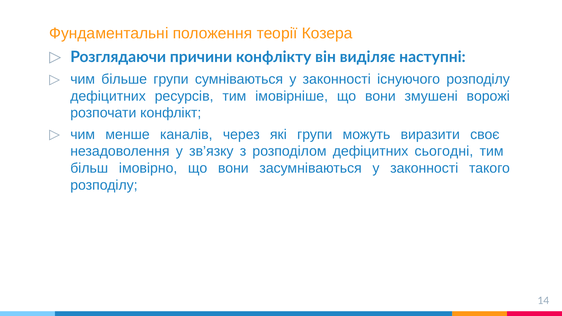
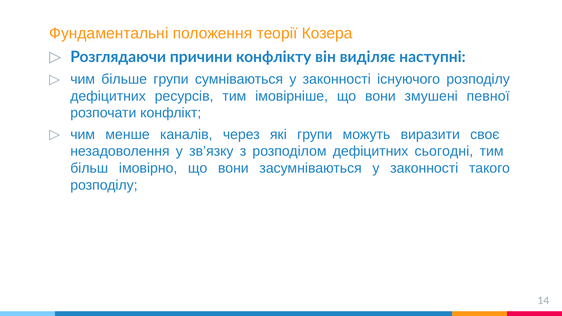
ворожі: ворожі -> певної
